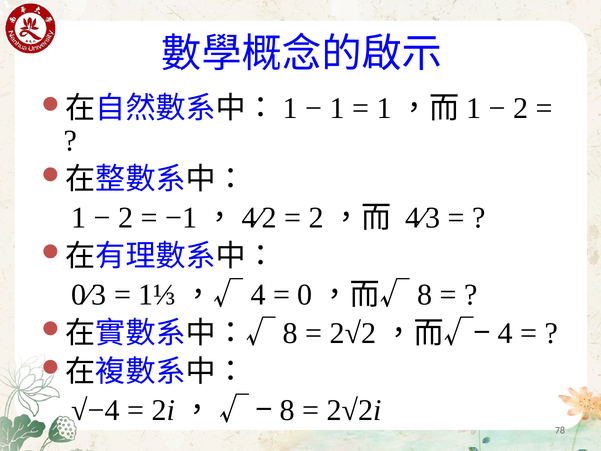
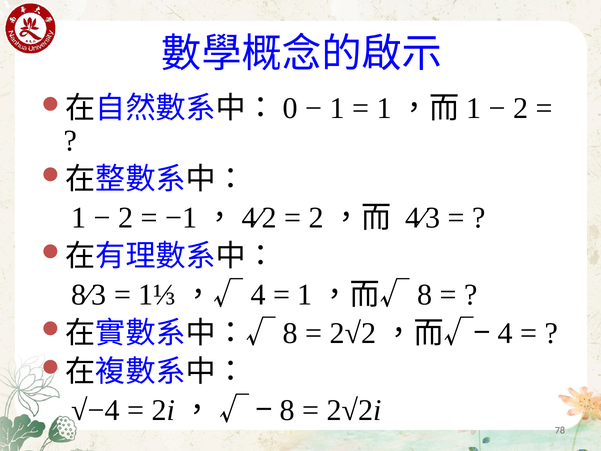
1 at (290, 108): 1 -> 0
0∕3: 0∕3 -> 8∕3
0 at (305, 295): 0 -> 1
